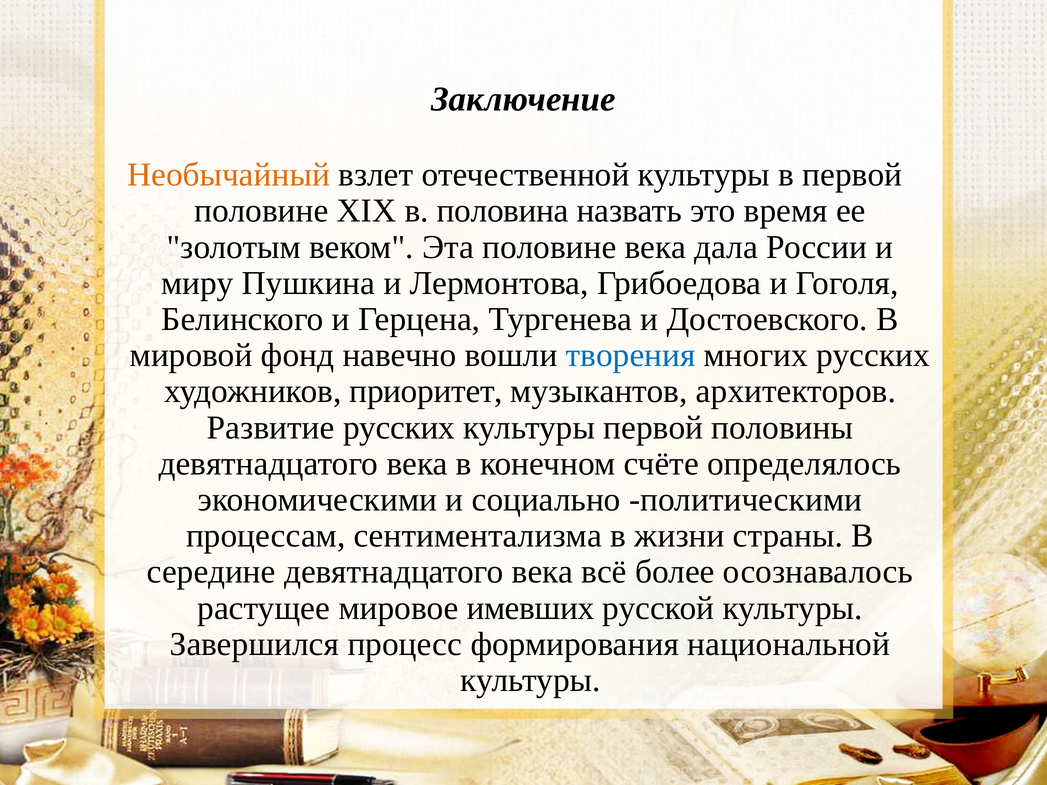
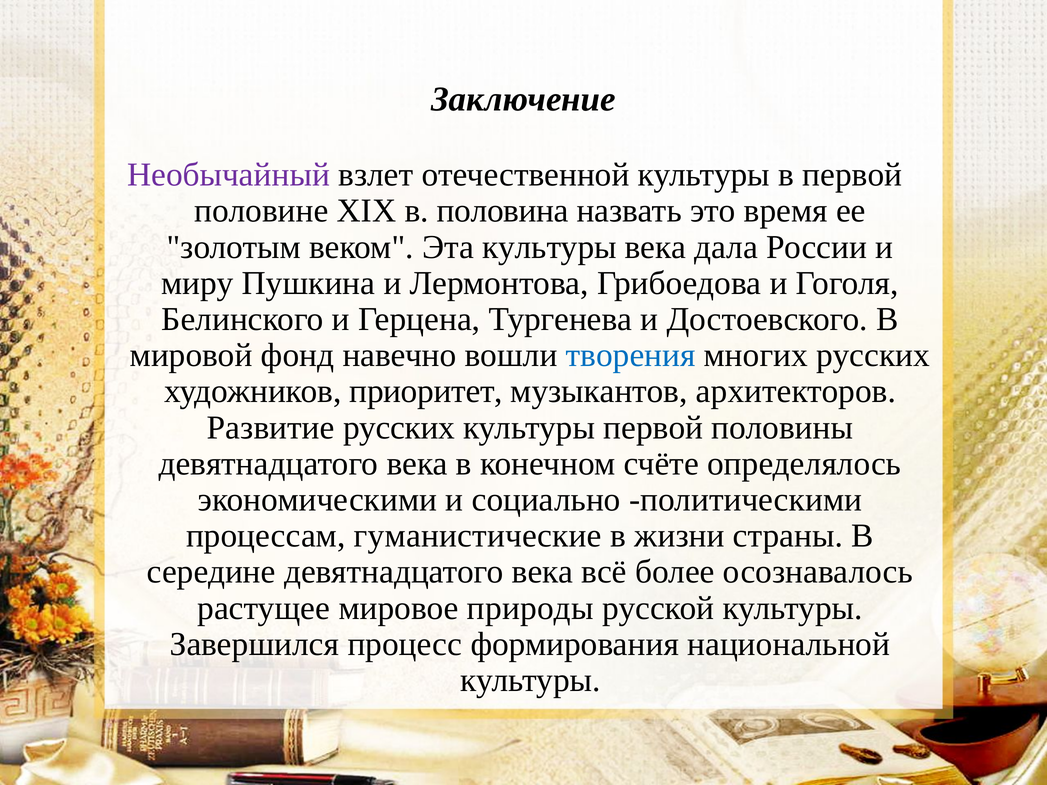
Необычайный colour: orange -> purple
Эта половине: половине -> культуры
сентиментализма: сентиментализма -> гуманистические
имевших: имевших -> природы
